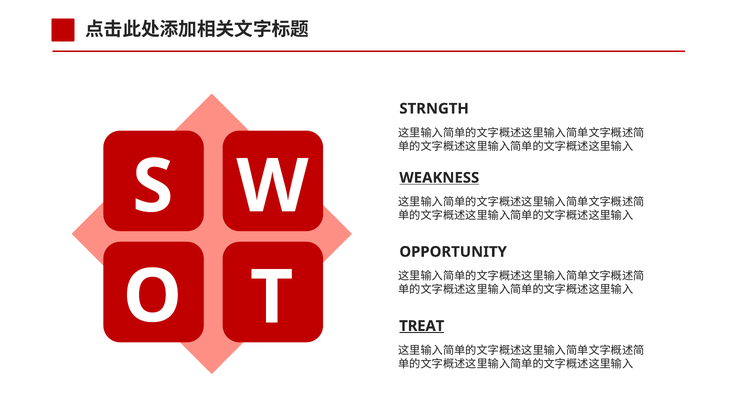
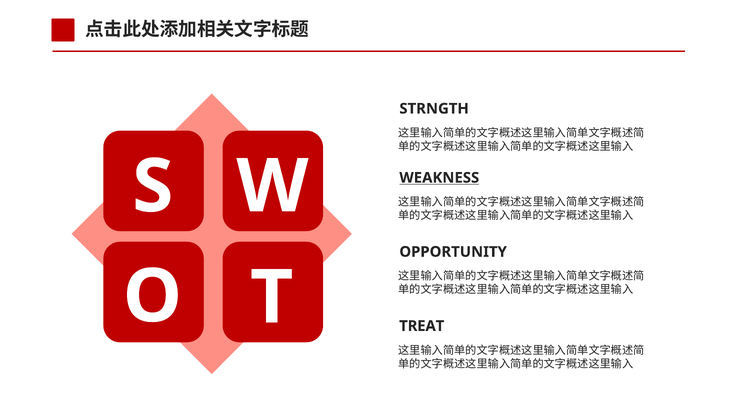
TREAT underline: present -> none
